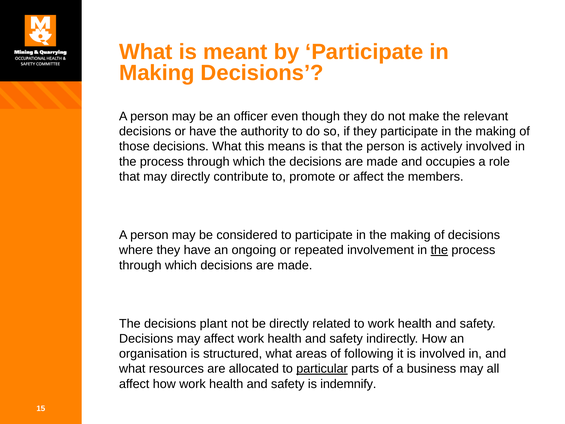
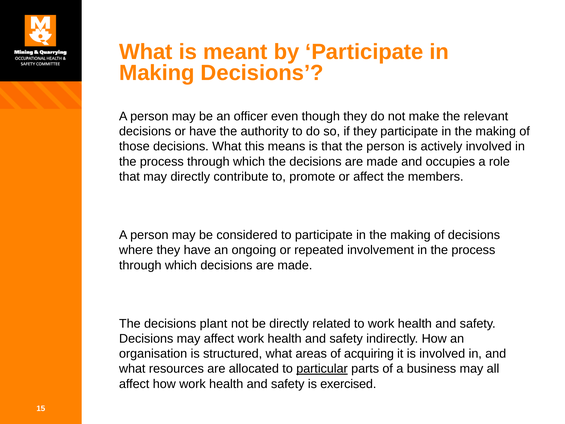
the at (439, 250) underline: present -> none
following: following -> acquiring
indemnify: indemnify -> exercised
